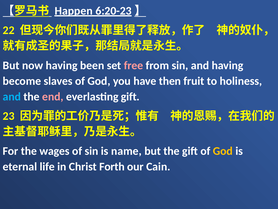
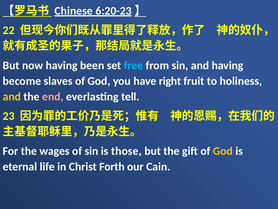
Happen: Happen -> Chinese
free colour: pink -> light blue
then: then -> right
and at (12, 96) colour: light blue -> yellow
everlasting gift: gift -> tell
name: name -> those
